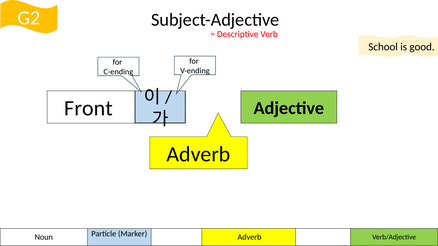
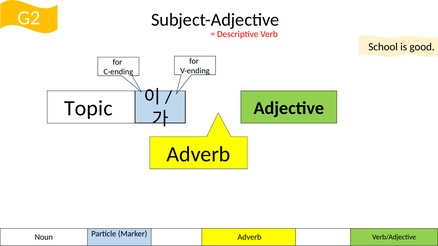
Front: Front -> Topic
